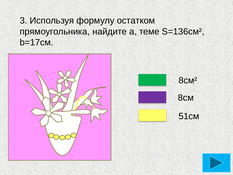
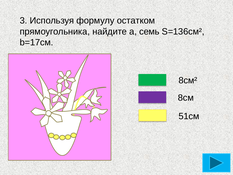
теме: теме -> семь
